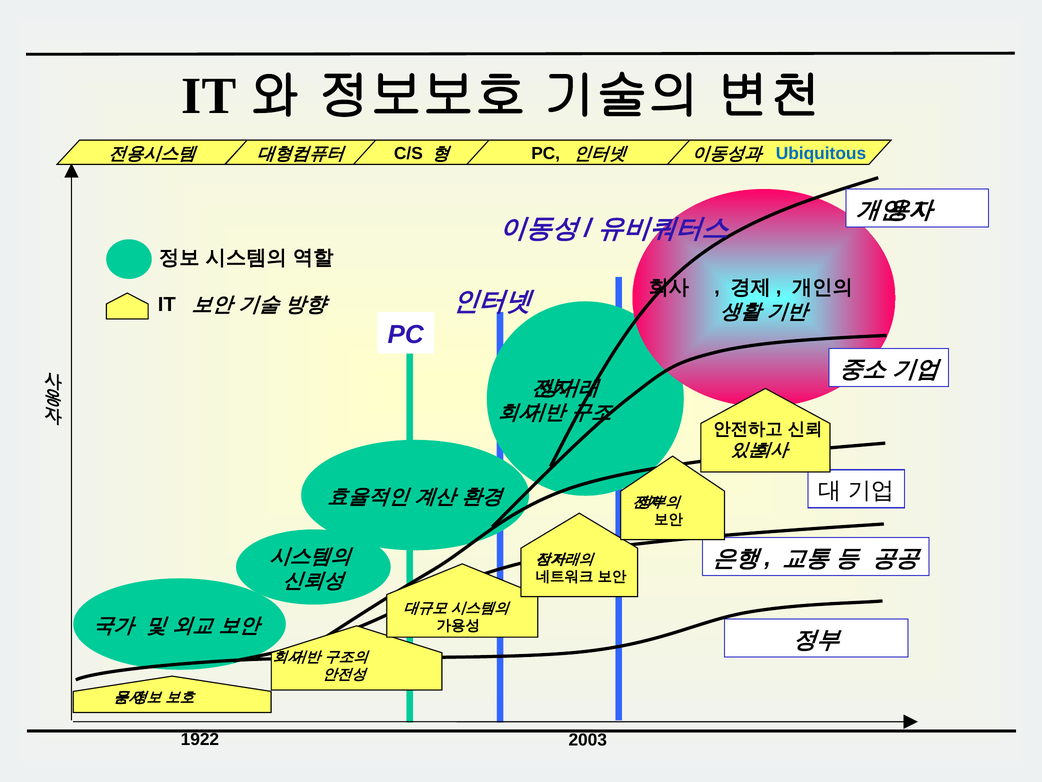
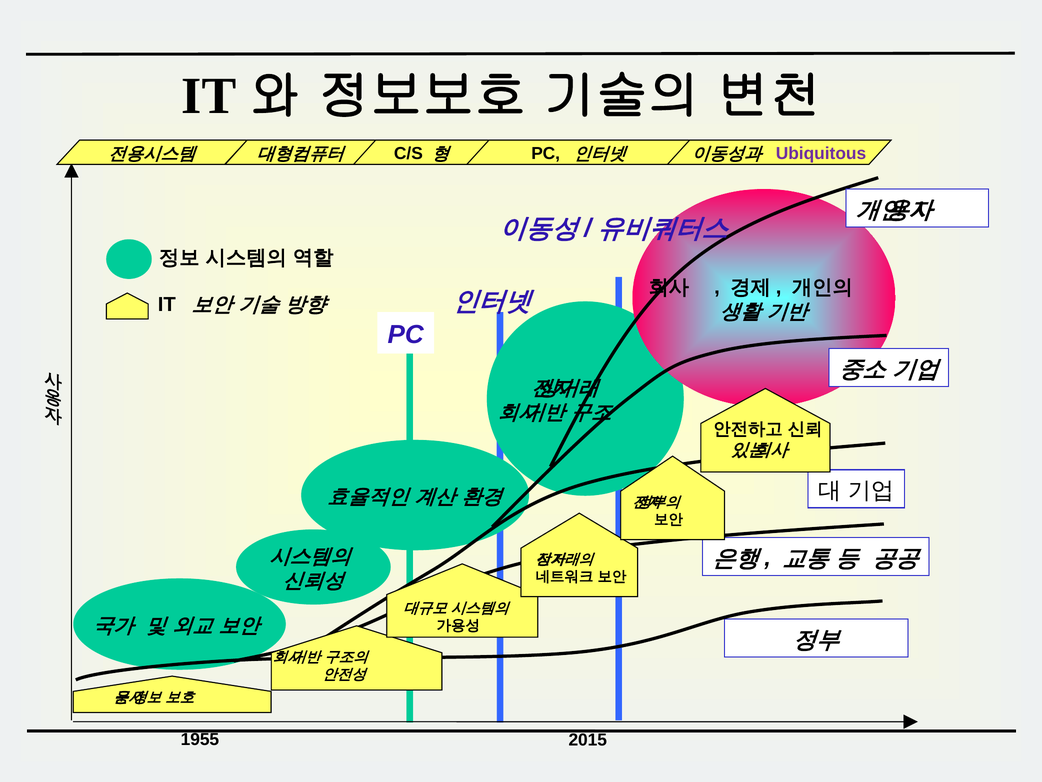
Ubiquitous colour: blue -> purple
1922: 1922 -> 1955
2003: 2003 -> 2015
